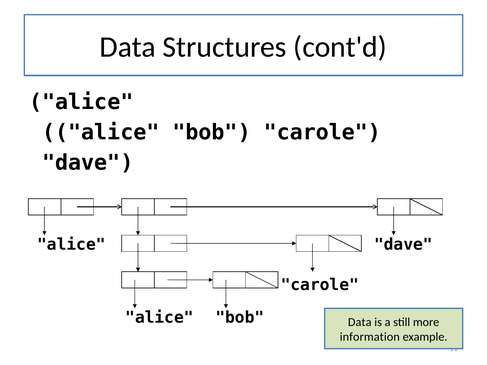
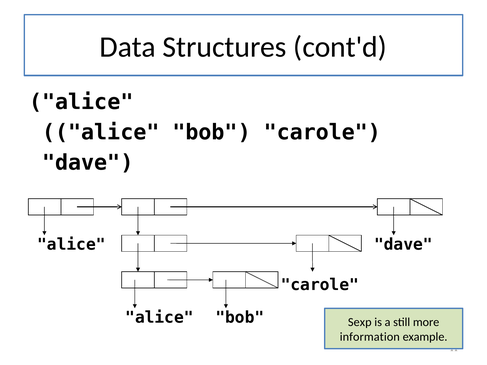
Data at (360, 322): Data -> Sexp
